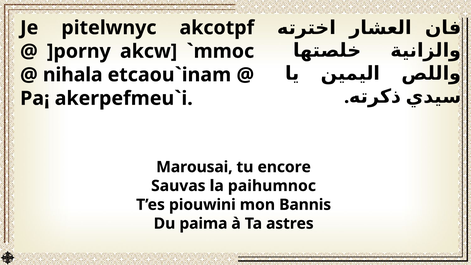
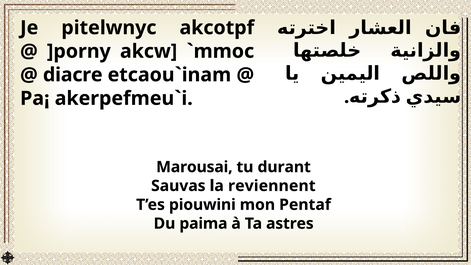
nihala: nihala -> diacre
encore: encore -> durant
paihumnoc: paihumnoc -> reviennent
Bannis: Bannis -> Pentaf
